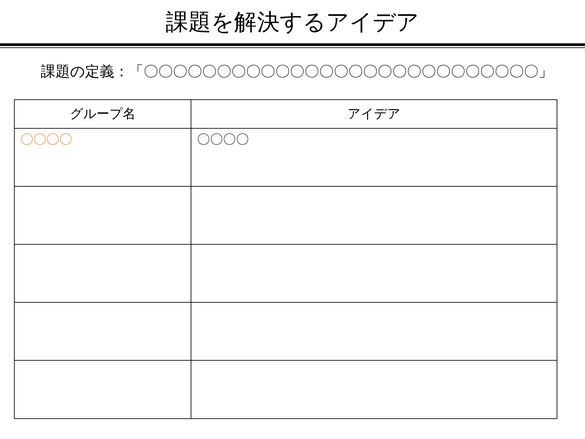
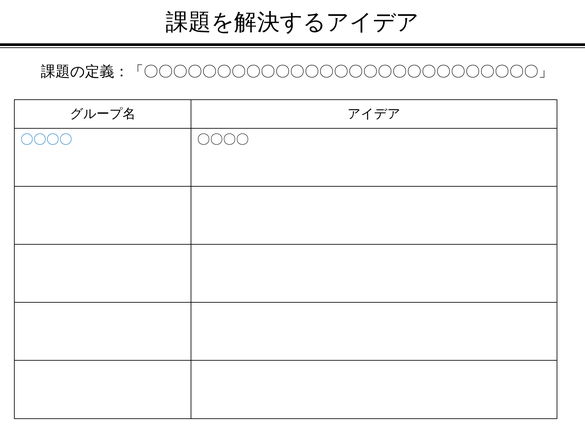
〇〇〇〇 at (46, 139) colour: orange -> blue
